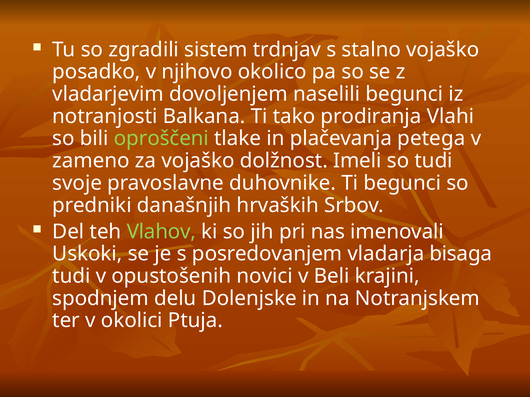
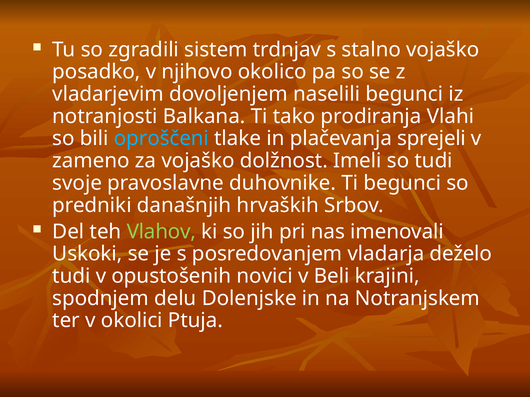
oproščeni colour: light green -> light blue
petega: petega -> sprejeli
bisaga: bisaga -> deželo
